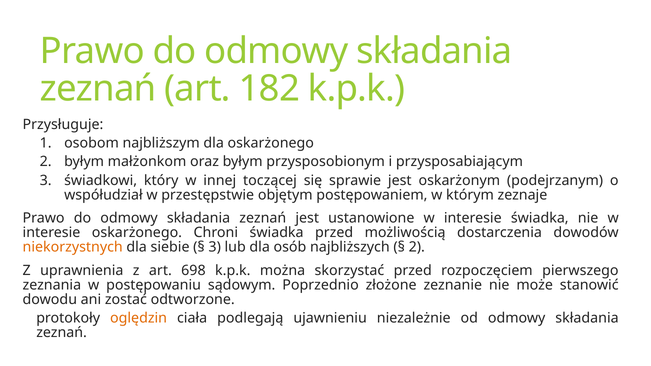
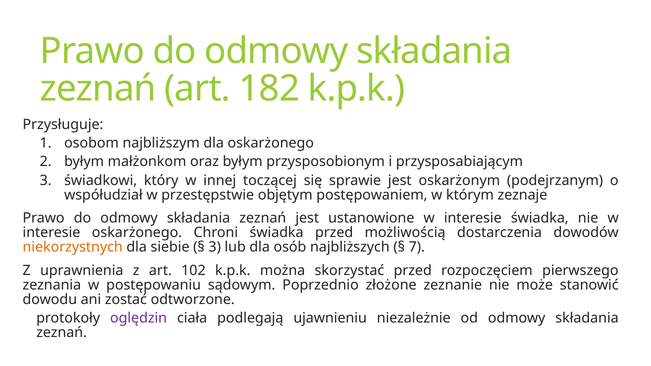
2 at (417, 247): 2 -> 7
698: 698 -> 102
oględzin colour: orange -> purple
